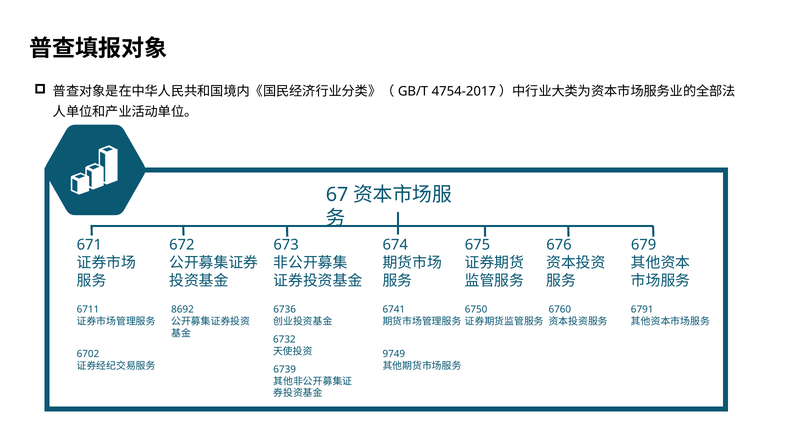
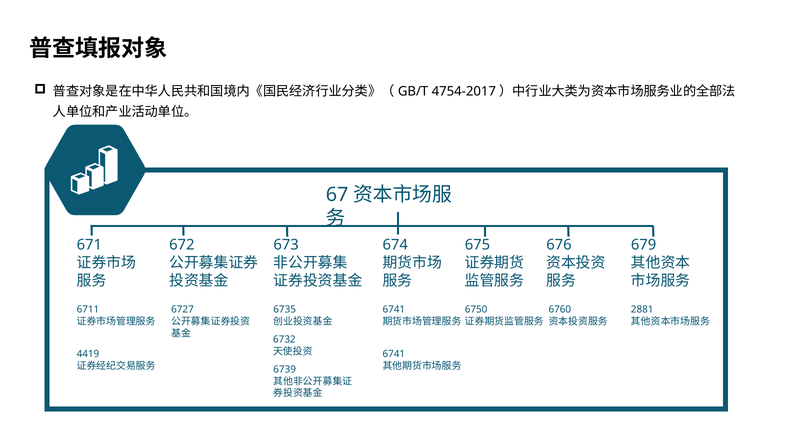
8692: 8692 -> 6727
6736: 6736 -> 6735
6791: 6791 -> 2881
6702: 6702 -> 4419
9749 at (394, 354): 9749 -> 6741
